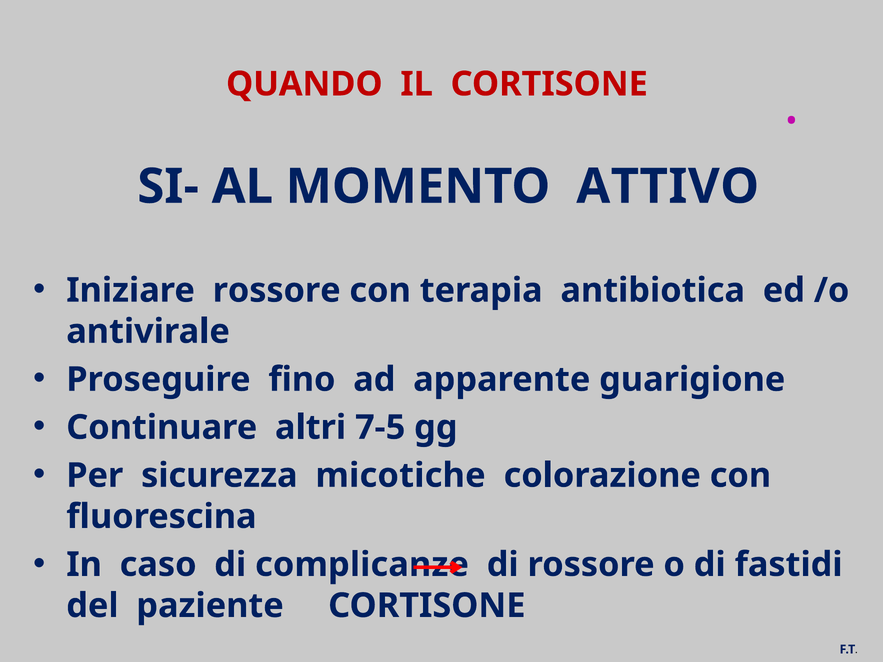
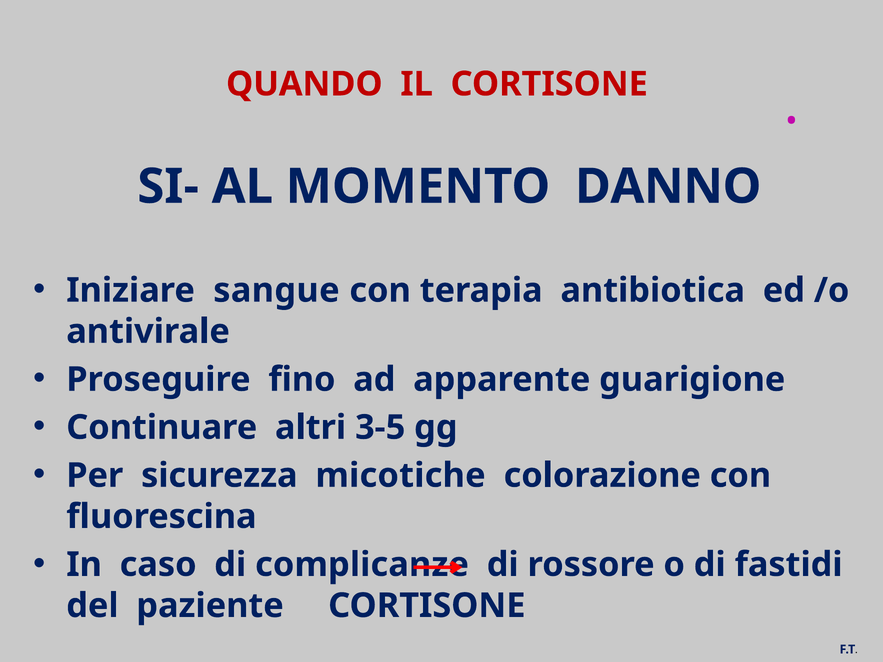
ATTIVO: ATTIVO -> DANNO
Iniziare rossore: rossore -> sangue
7-5: 7-5 -> 3-5
